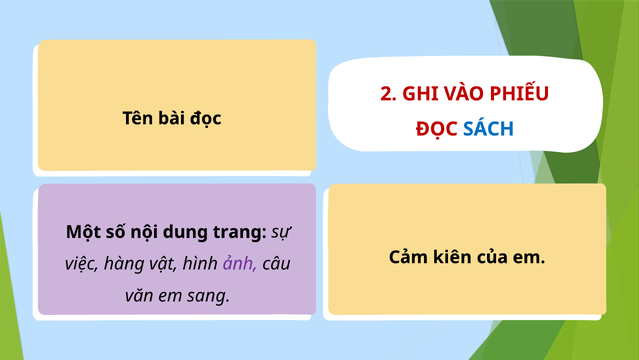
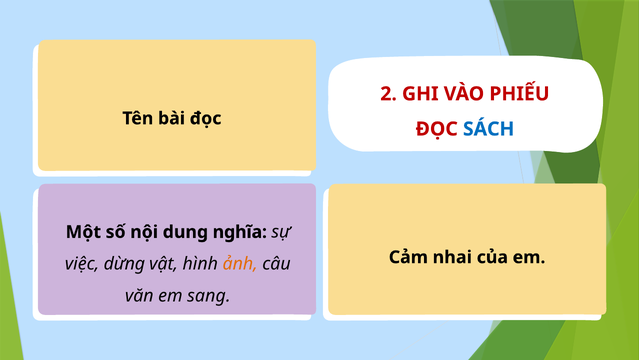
trang: trang -> nghĩa
kiên: kiên -> nhai
hàng: hàng -> dừng
ảnh colour: purple -> orange
